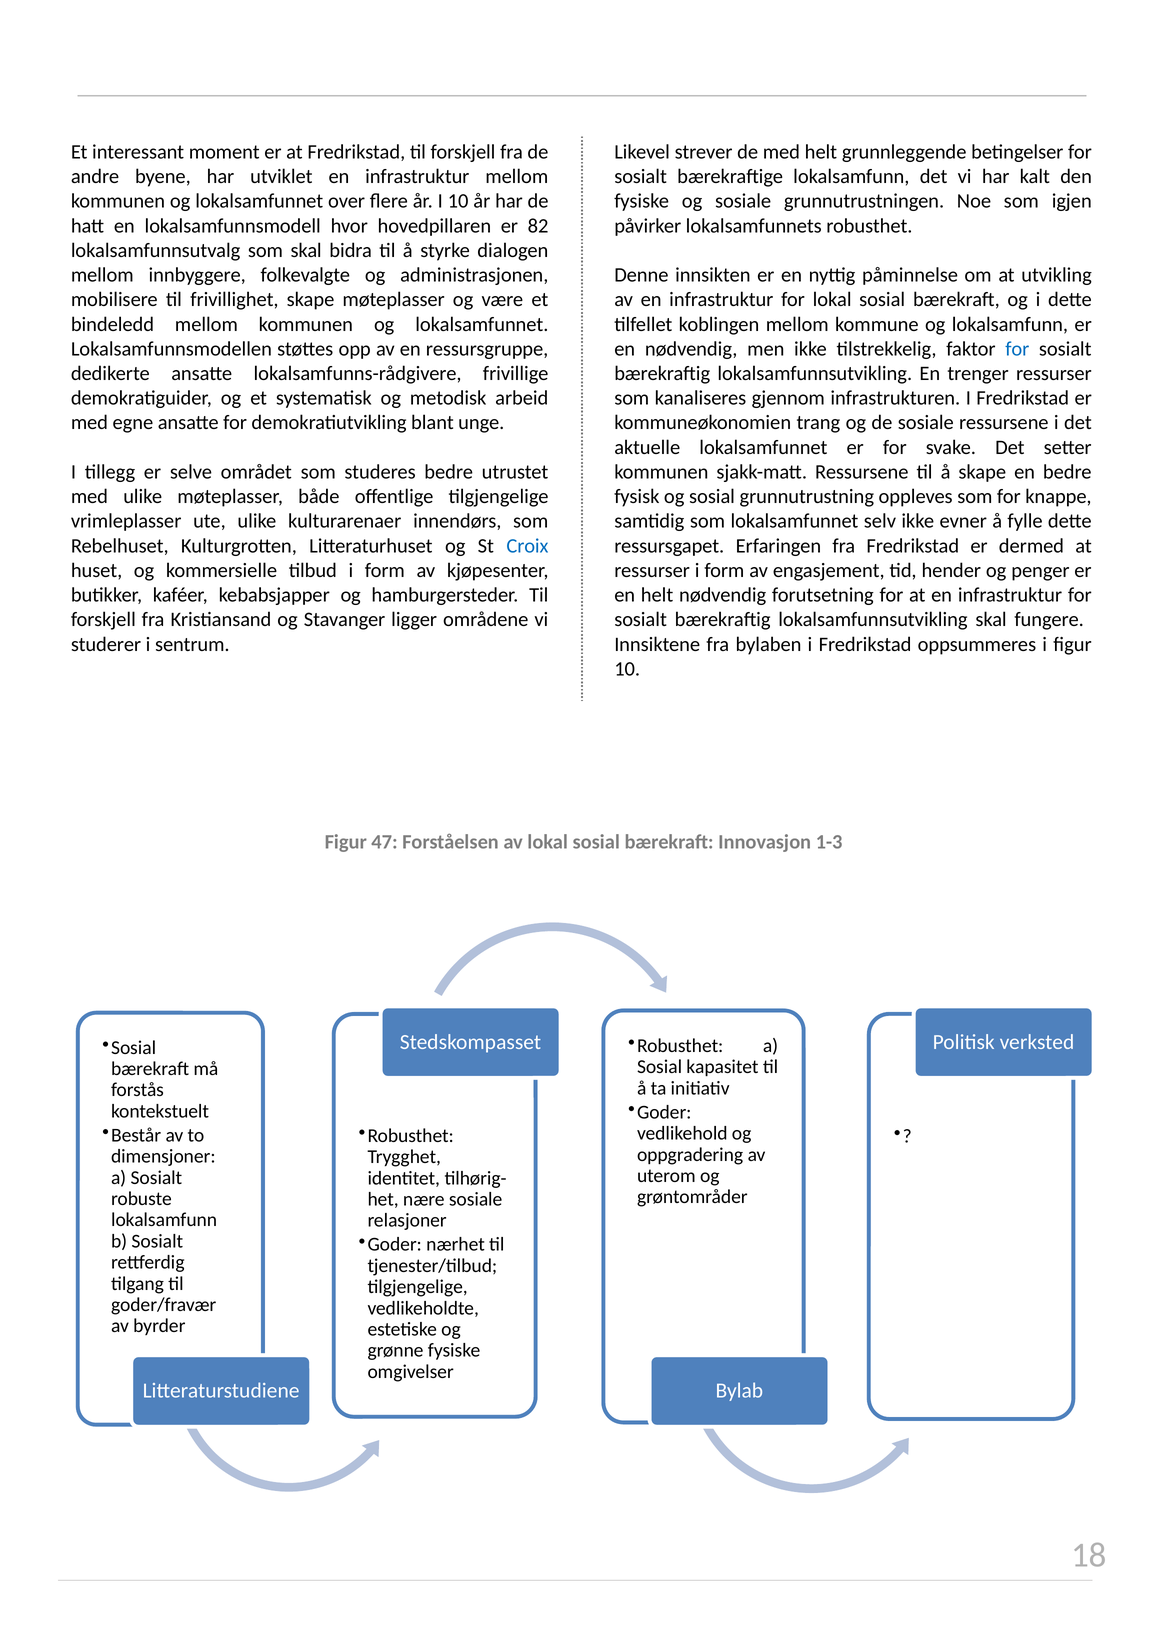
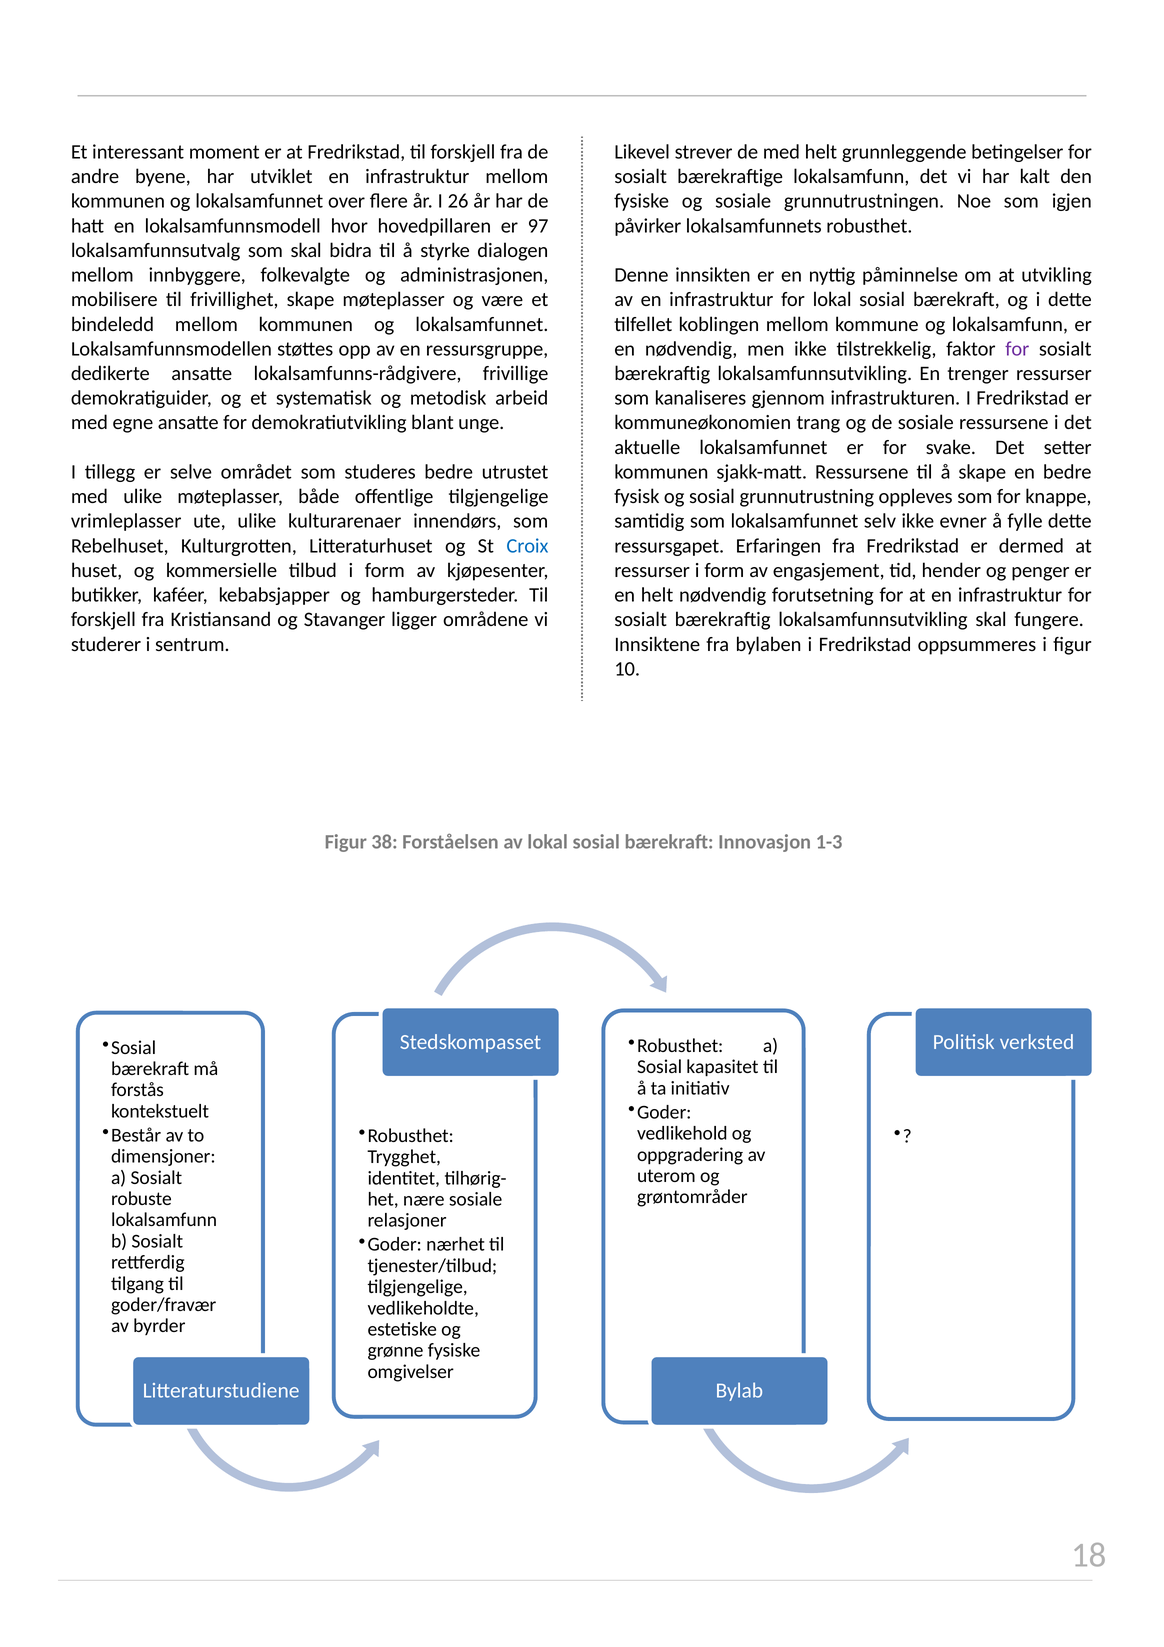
I 10: 10 -> 26
82: 82 -> 97
for at (1017, 349) colour: blue -> purple
47: 47 -> 38
